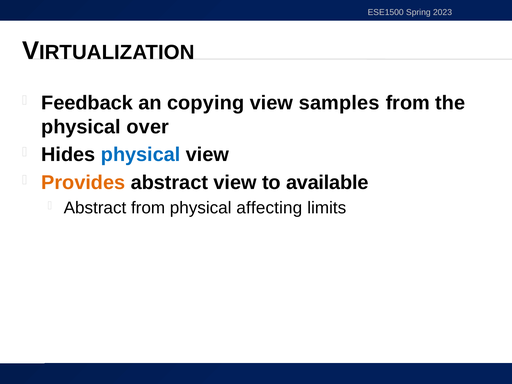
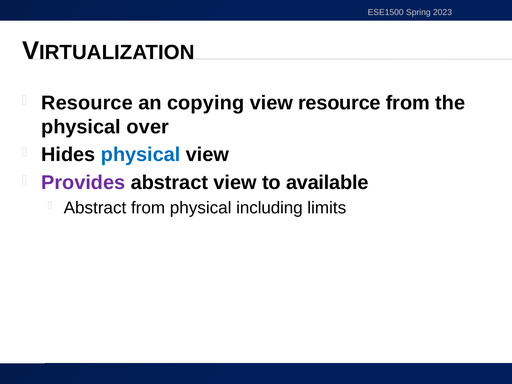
Feedback at (87, 103): Feedback -> Resource
view samples: samples -> resource
Provides colour: orange -> purple
affecting: affecting -> including
